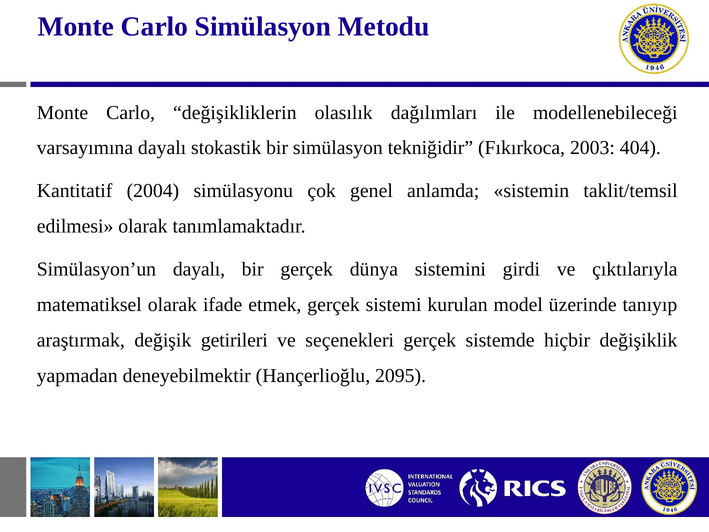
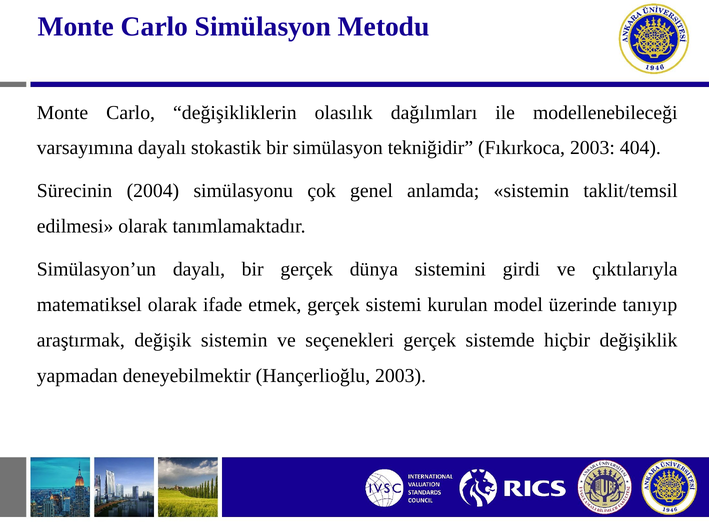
Kantitatif: Kantitatif -> Sürecinin
değişik getirileri: getirileri -> sistemin
Hançerlioğlu 2095: 2095 -> 2003
